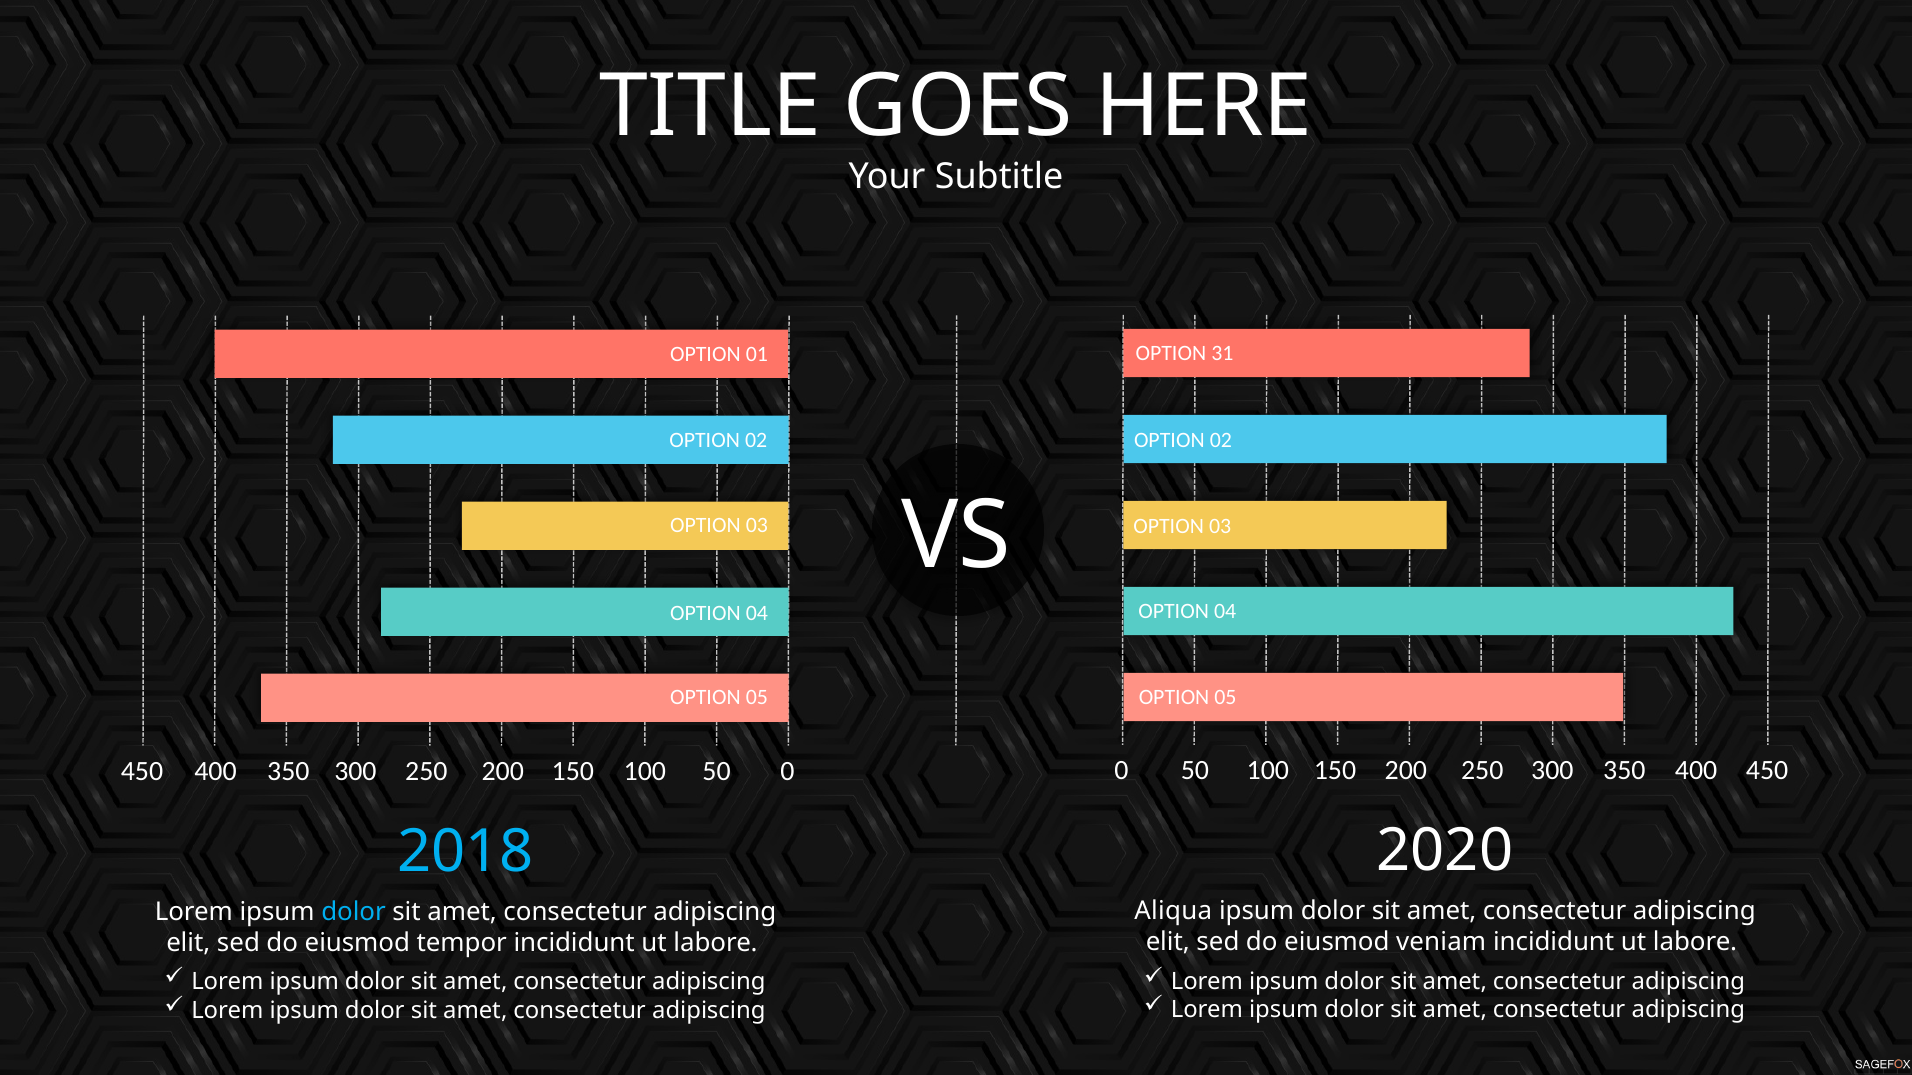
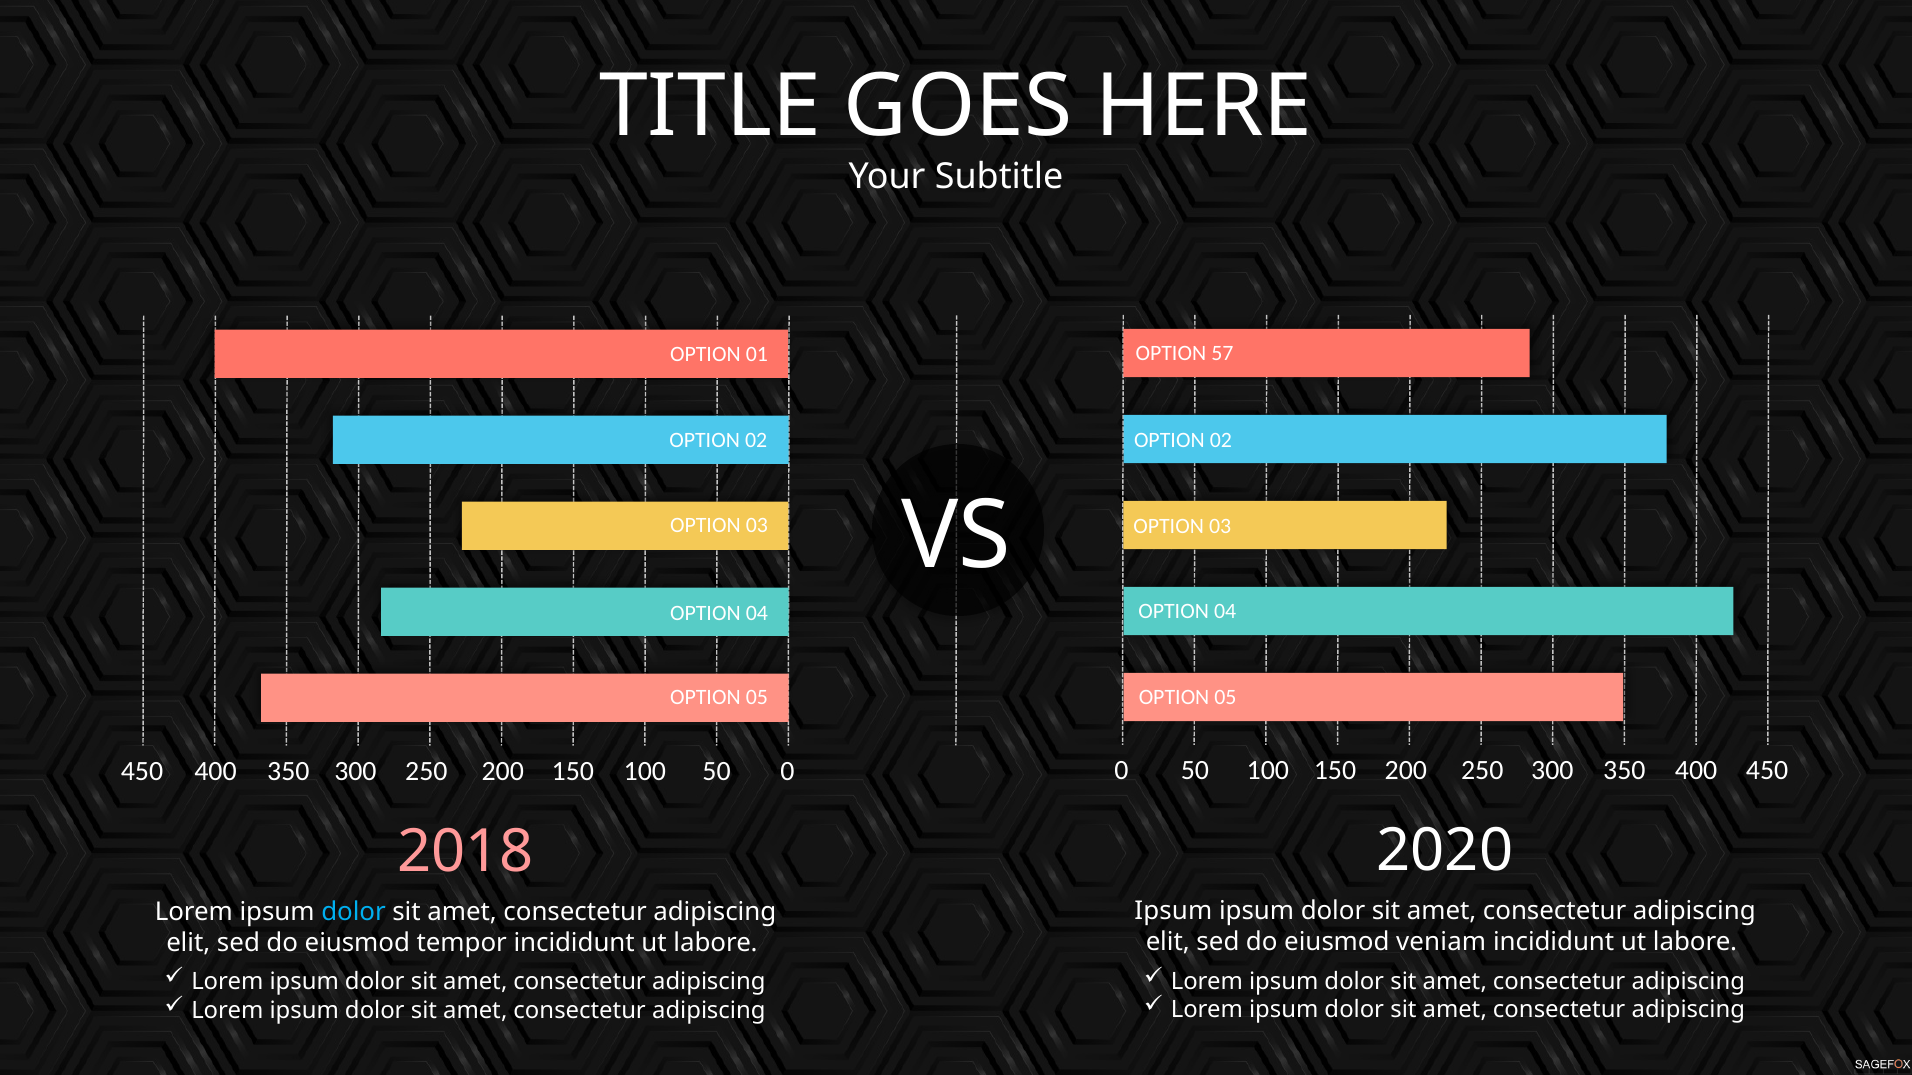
31: 31 -> 57
2018 colour: light blue -> pink
Aliqua at (1173, 911): Aliqua -> Ipsum
